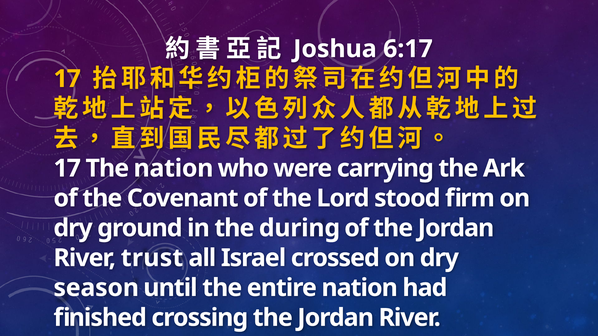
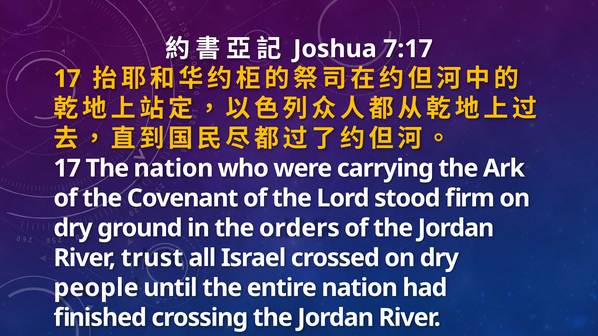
6:17: 6:17 -> 7:17
during: during -> orders
season: season -> people
